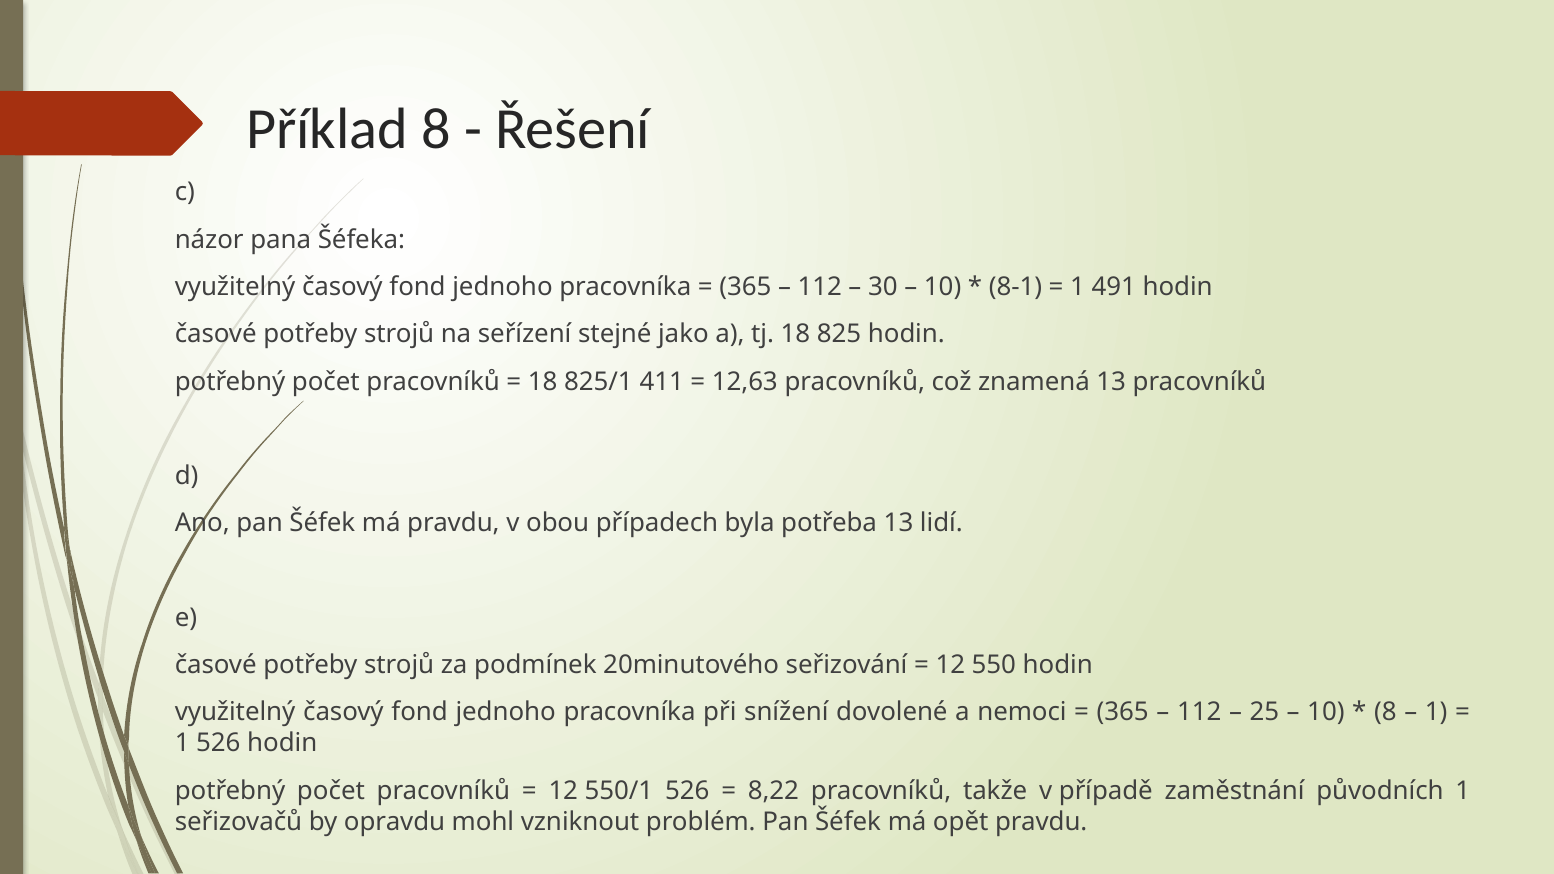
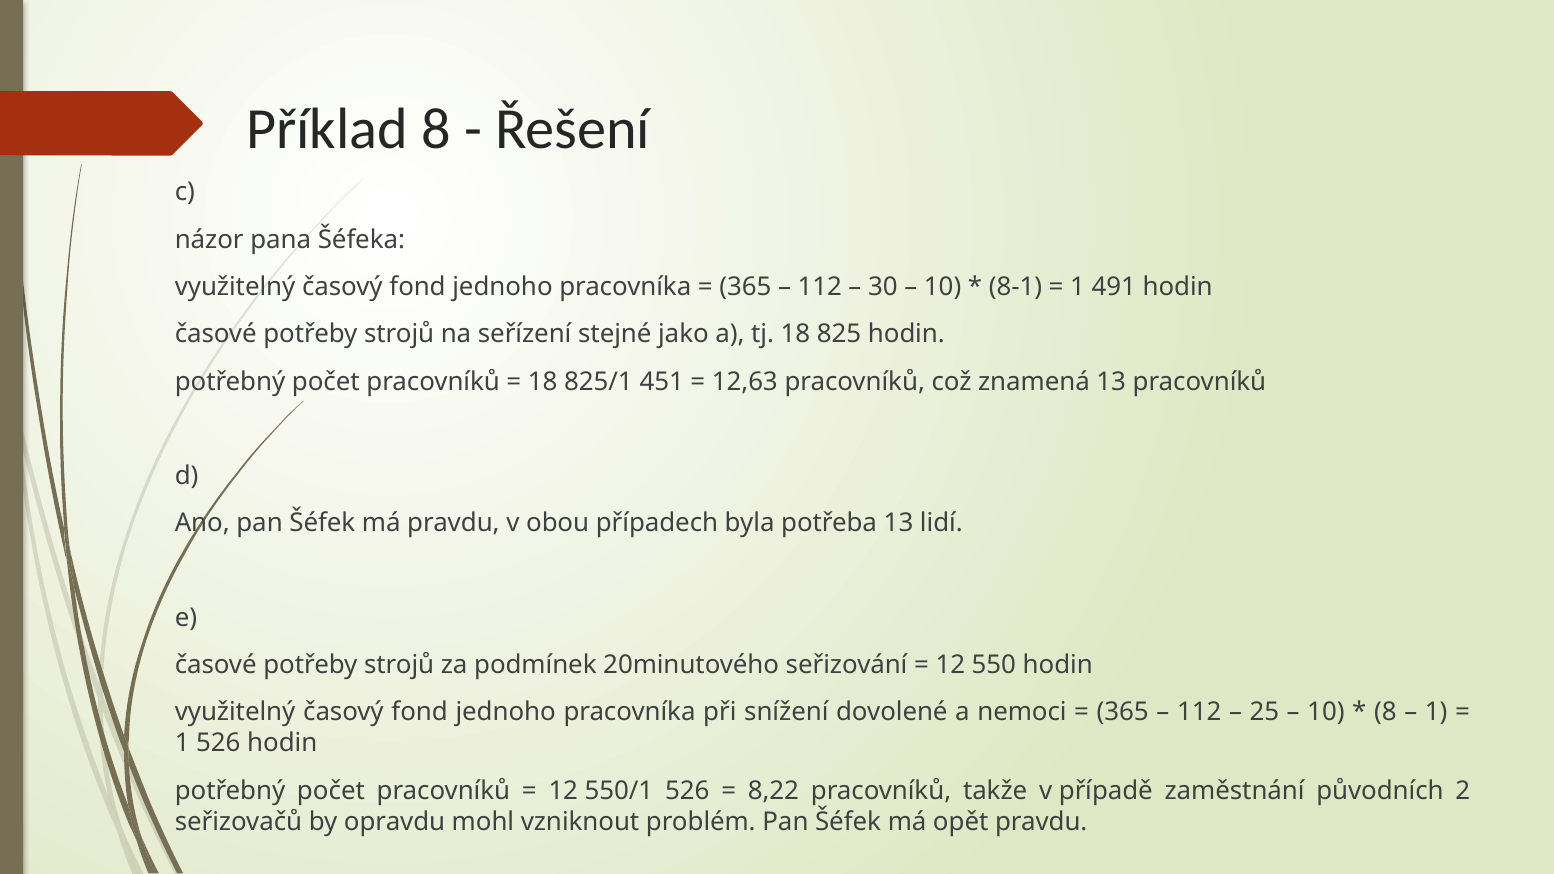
411: 411 -> 451
původních 1: 1 -> 2
